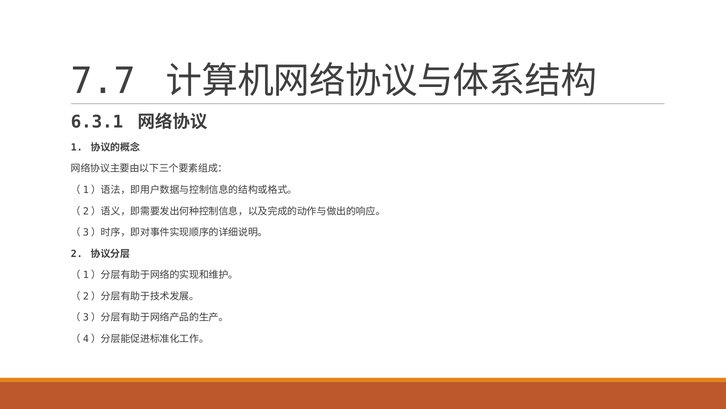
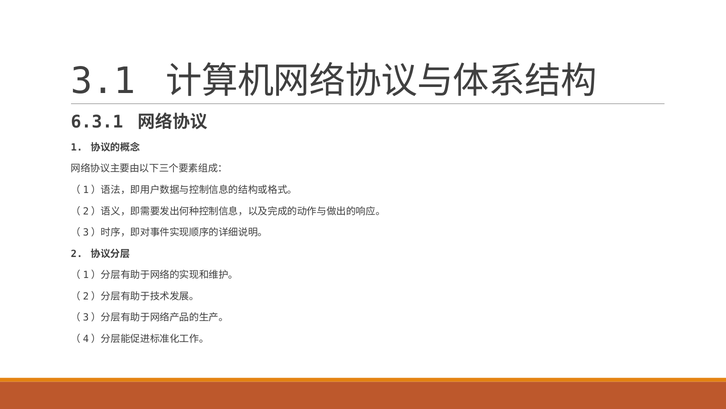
7.7: 7.7 -> 3.1
